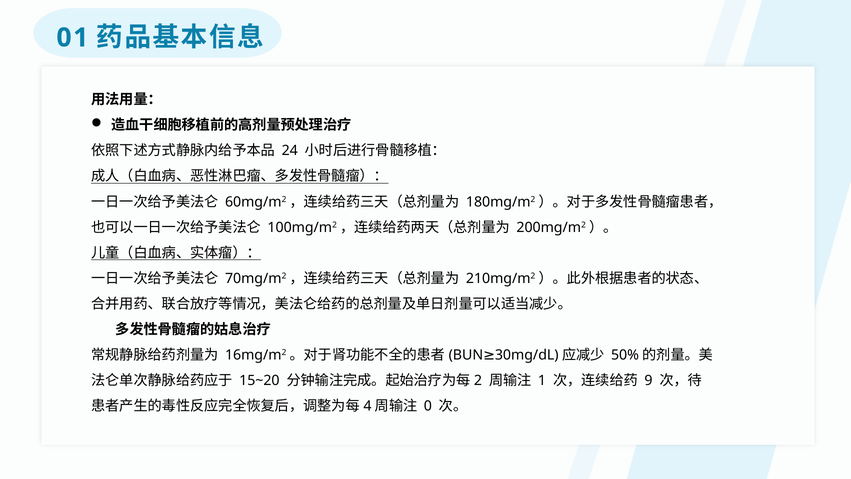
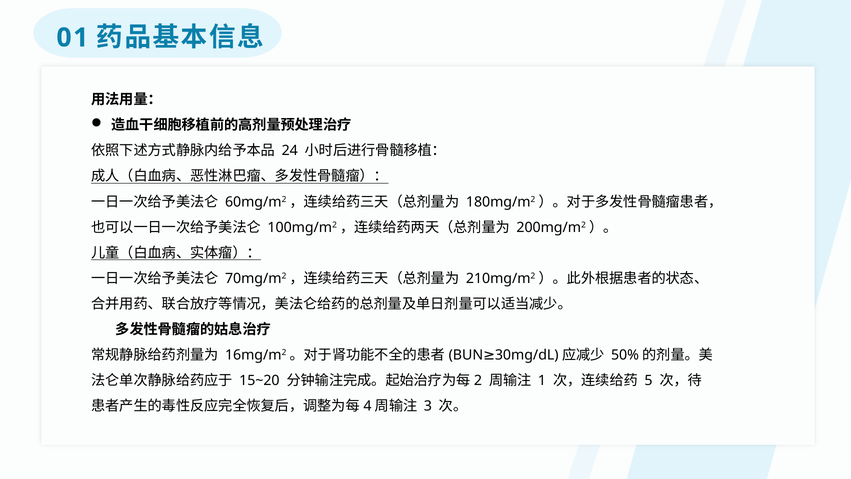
9: 9 -> 5
0: 0 -> 3
